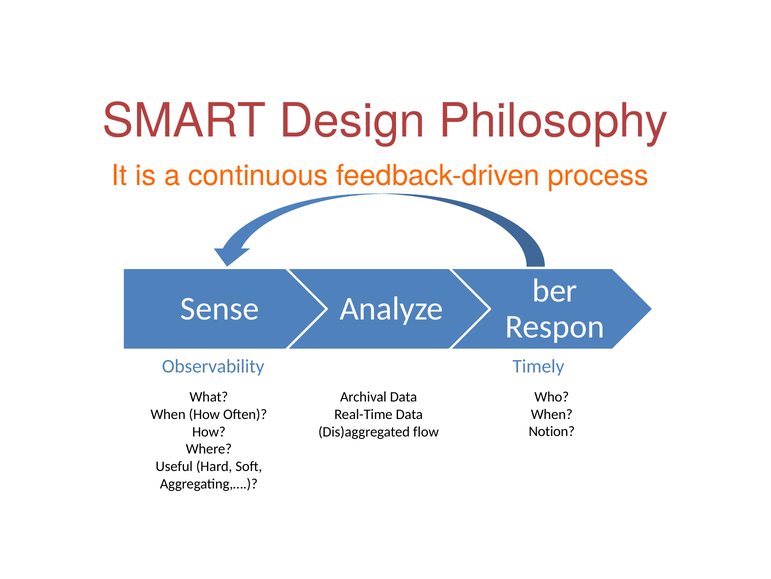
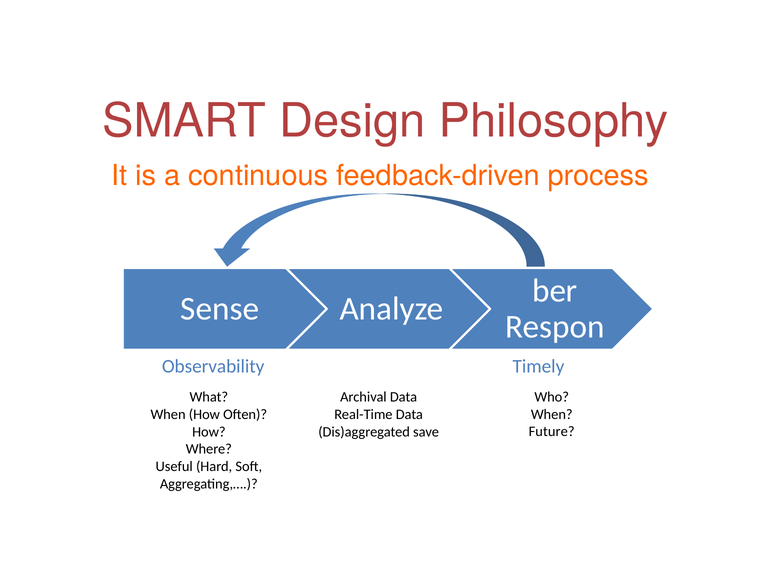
flow: flow -> save
Notion: Notion -> Future
